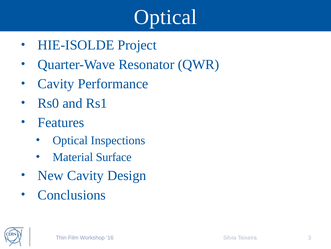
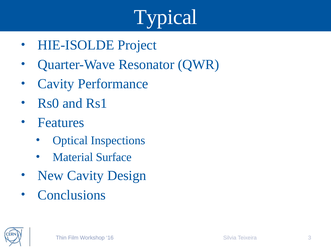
Optical at (165, 17): Optical -> Typical
